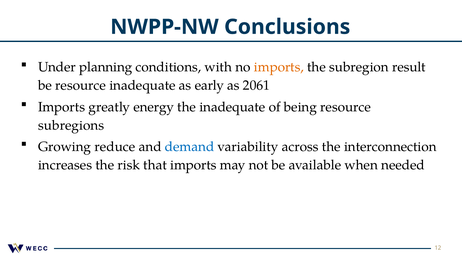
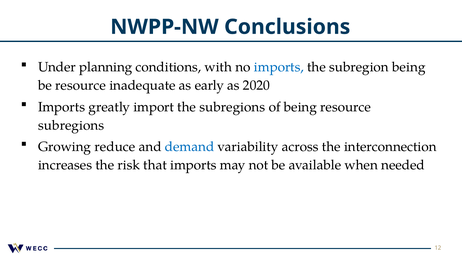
imports at (279, 67) colour: orange -> blue
subregion result: result -> being
2061: 2061 -> 2020
energy: energy -> import
the inadequate: inadequate -> subregions
